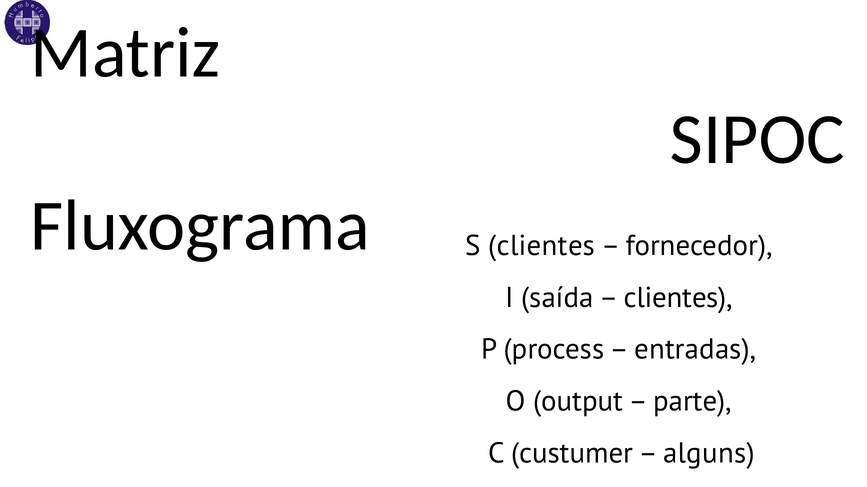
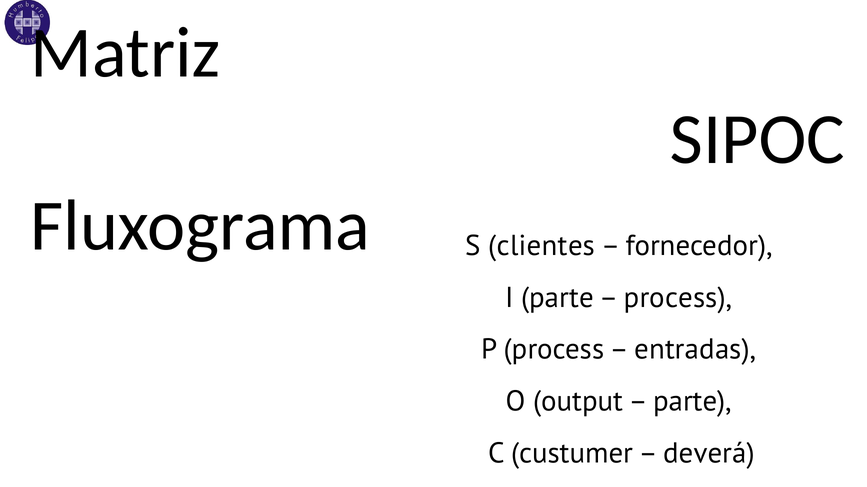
I saída: saída -> parte
clientes at (678, 298): clientes -> process
alguns: alguns -> deverá
